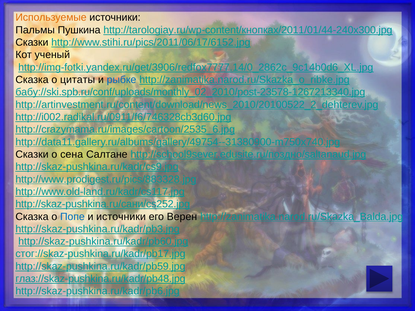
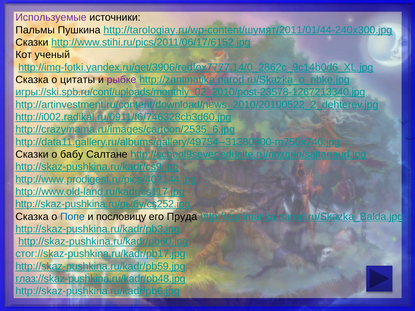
Используемые colour: orange -> purple
http://tarologiay.ru/wp-content/кнопках/2011/01/44-240x300.jpg: http://tarologiay.ru/wp-content/кнопках/2011/01/44-240x300.jpg -> http://tarologiay.ru/wp-content/шумят/2011/01/44-240x300.jpg
рыбке colour: blue -> purple
бабу://ski.spb.ru/conf/uploads/monthly_02_2010/post-23578-1267213340.jpg: бабу://ski.spb.ru/conf/uploads/monthly_02_2010/post-23578-1267213340.jpg -> игры://ski.spb.ru/conf/uploads/monthly_02_2010/post-23578-1267213340.jpg
сена: сена -> бабу
http://www.prodigest.ru/pics/883328.jpg: http://www.prodigest.ru/pics/883328.jpg -> http://www.prodigest.ru/pics/402144.jpg
http://skaz-pushkina.ru/сани/cs252.jpg: http://skaz-pushkina.ru/сани/cs252.jpg -> http://skaz-pushkina.ru/рыбу/cs252.jpg
и источники: источники -> пословицу
Верен: Верен -> Пруда
